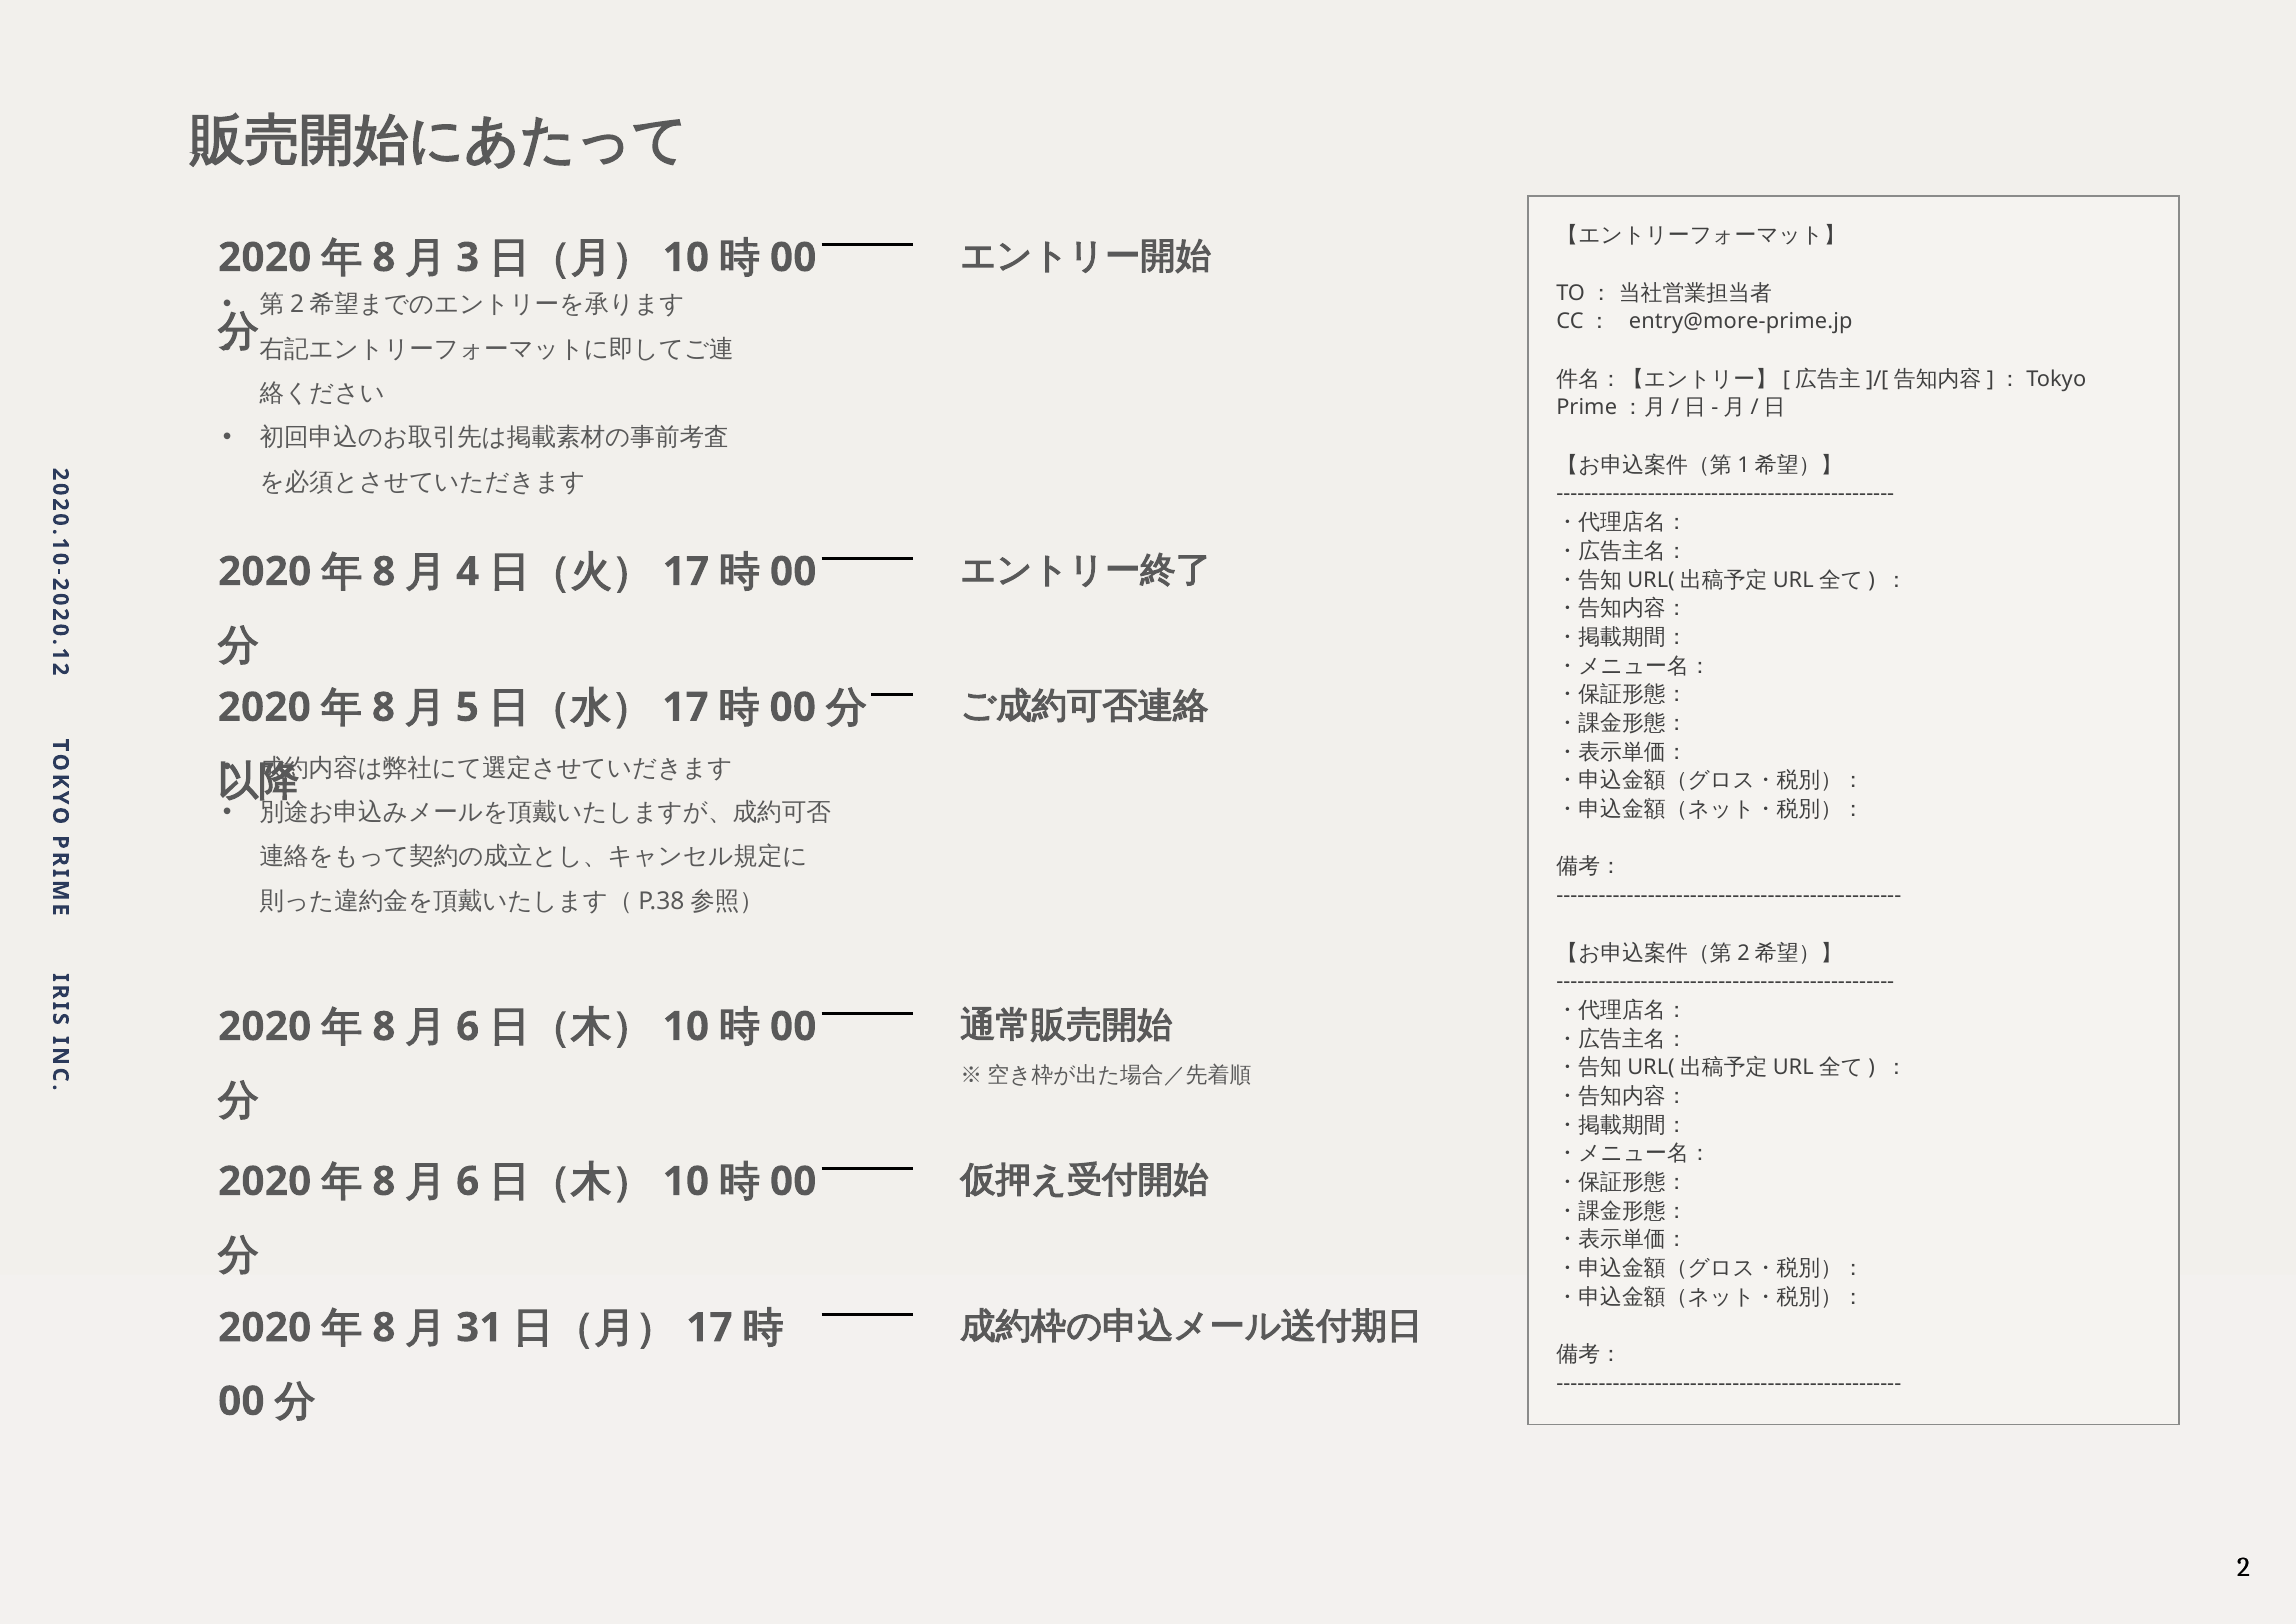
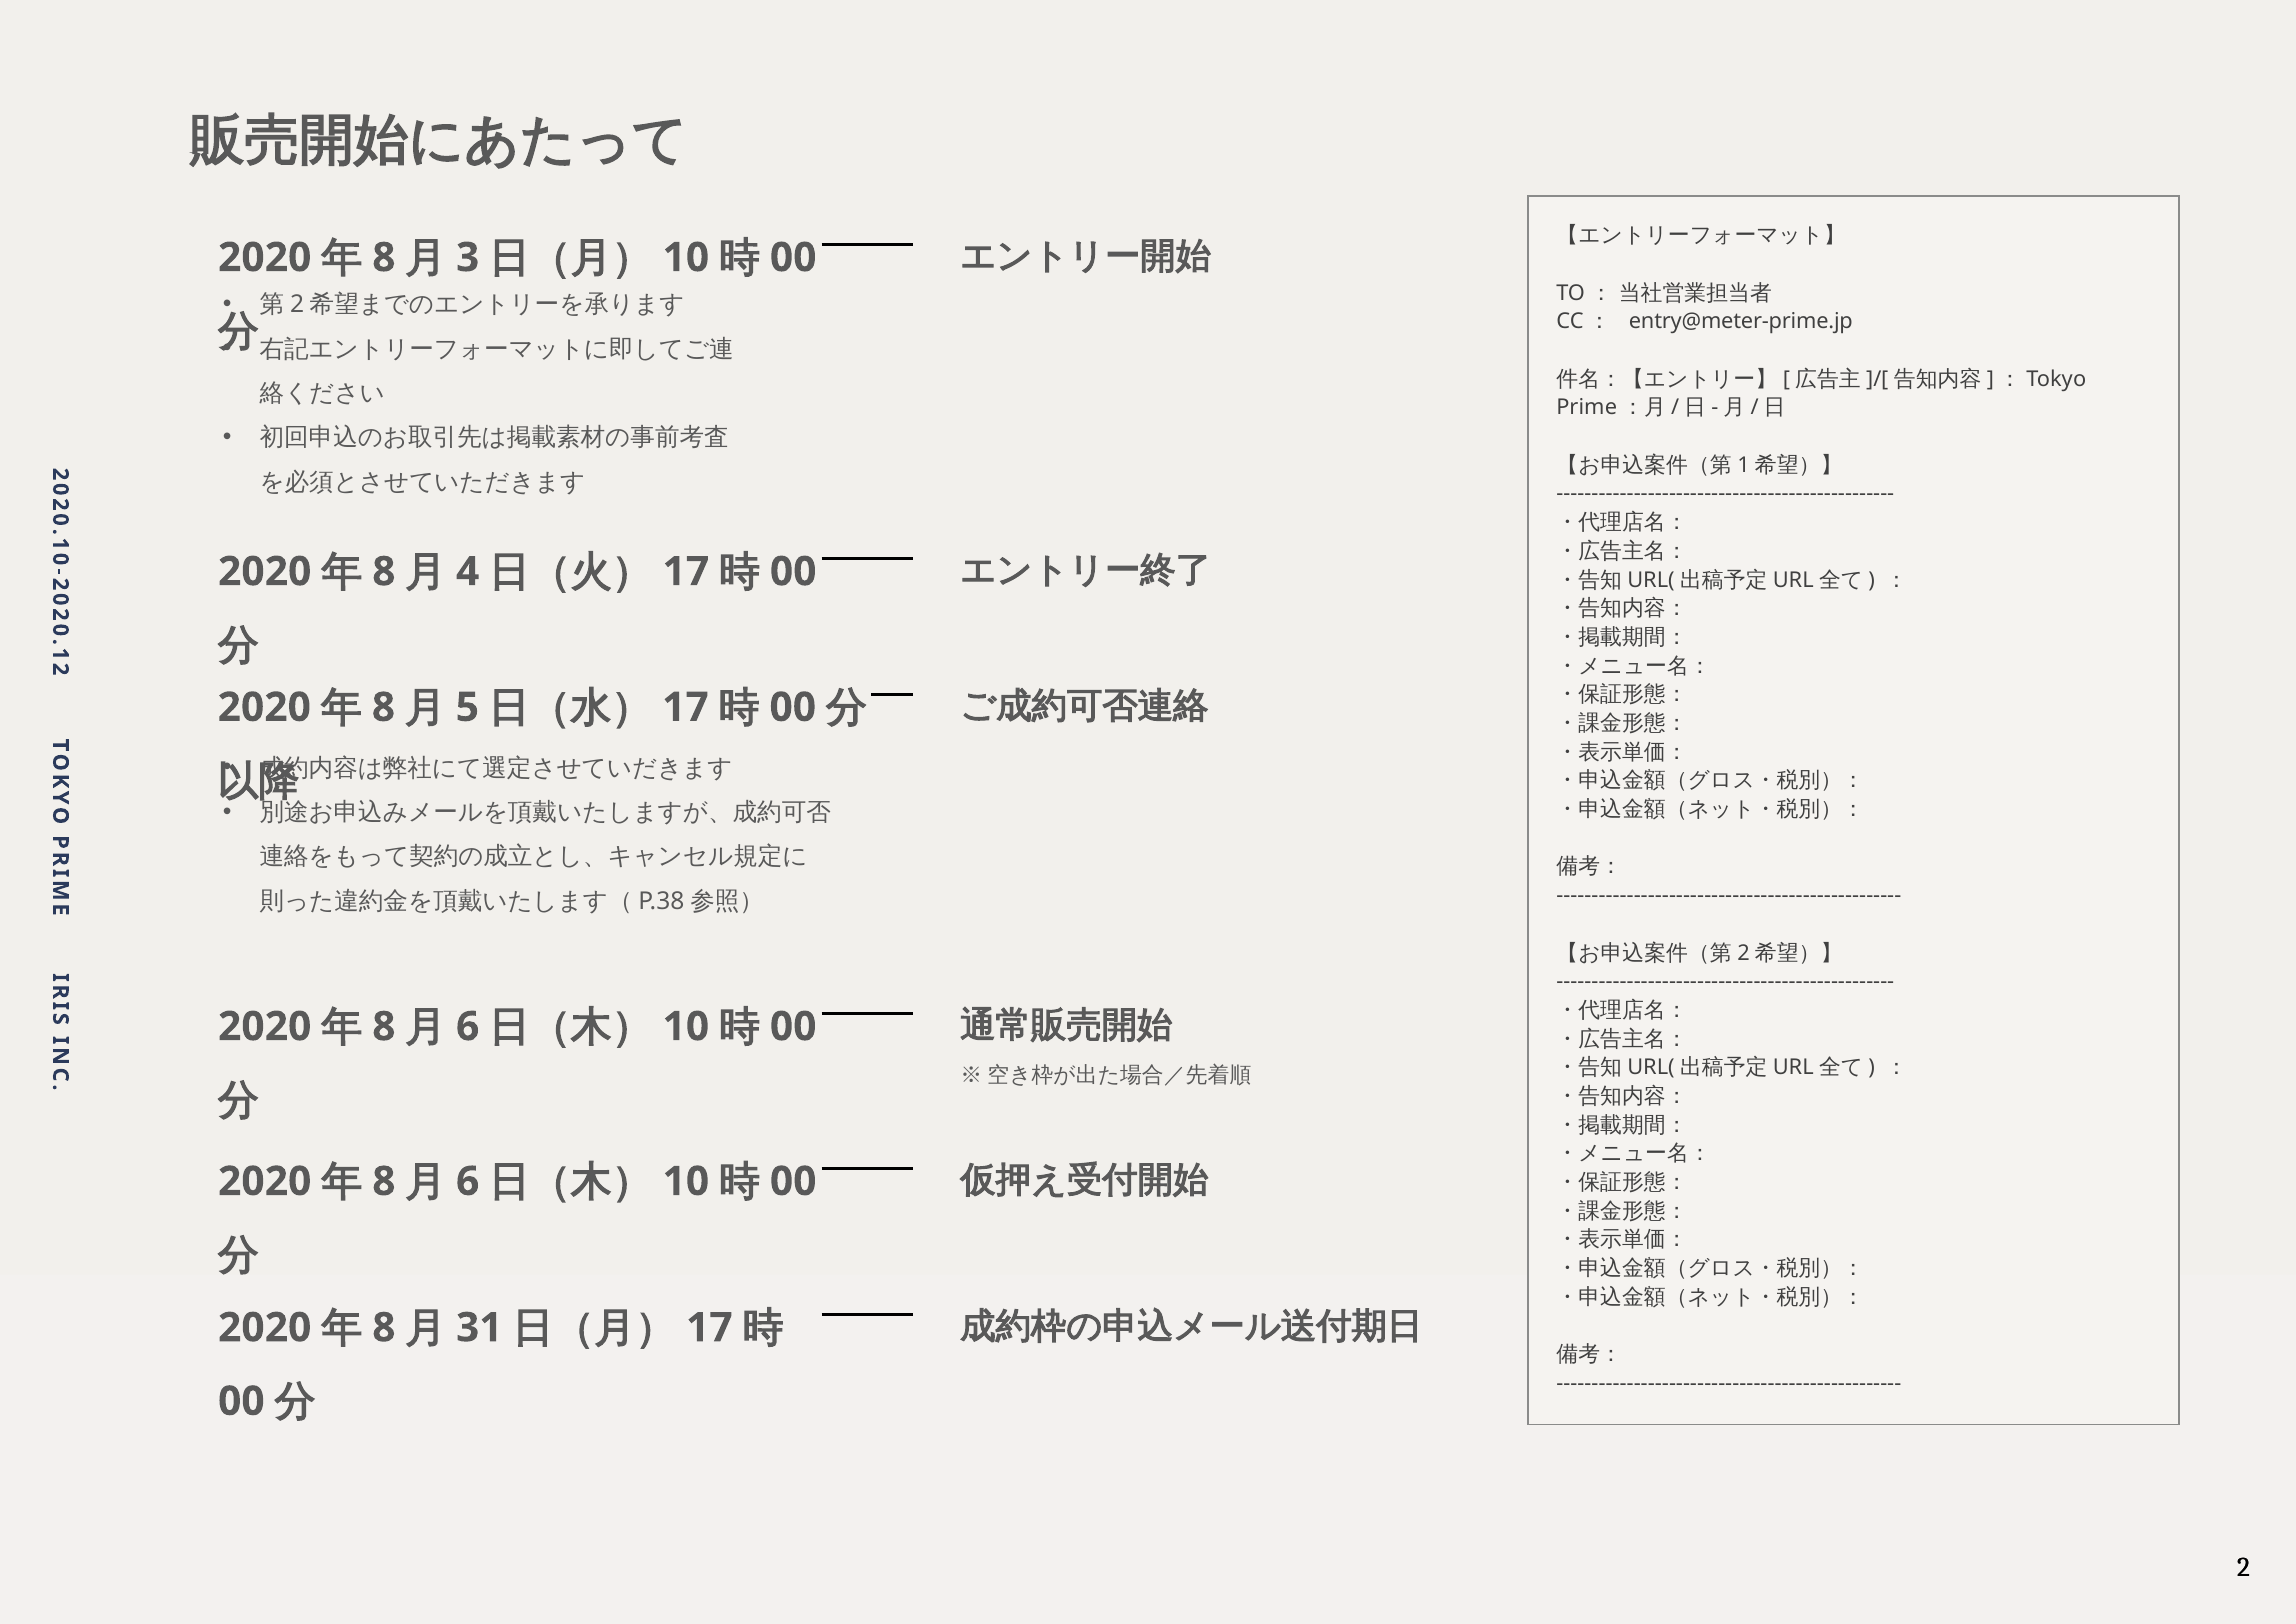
entry@more-prime.jp: entry@more-prime.jp -> entry@meter-prime.jp
